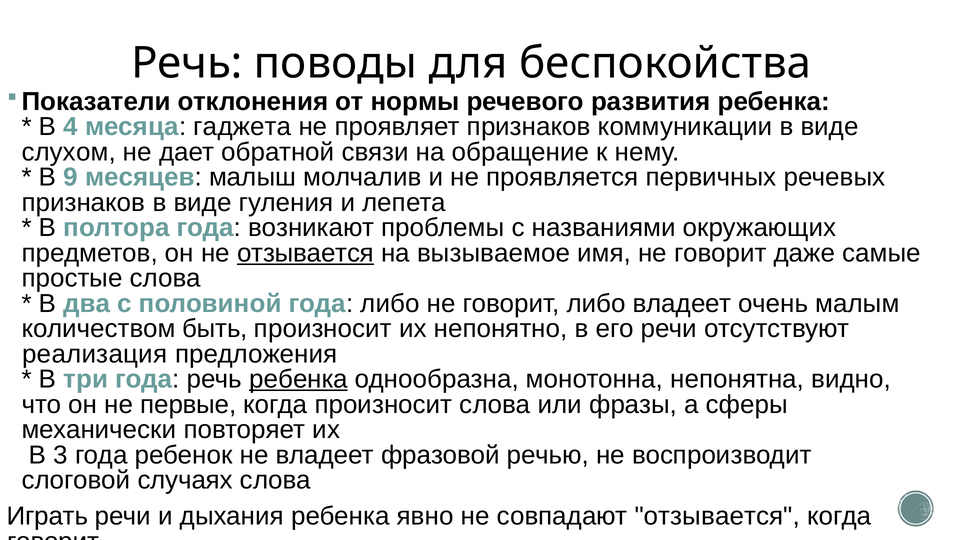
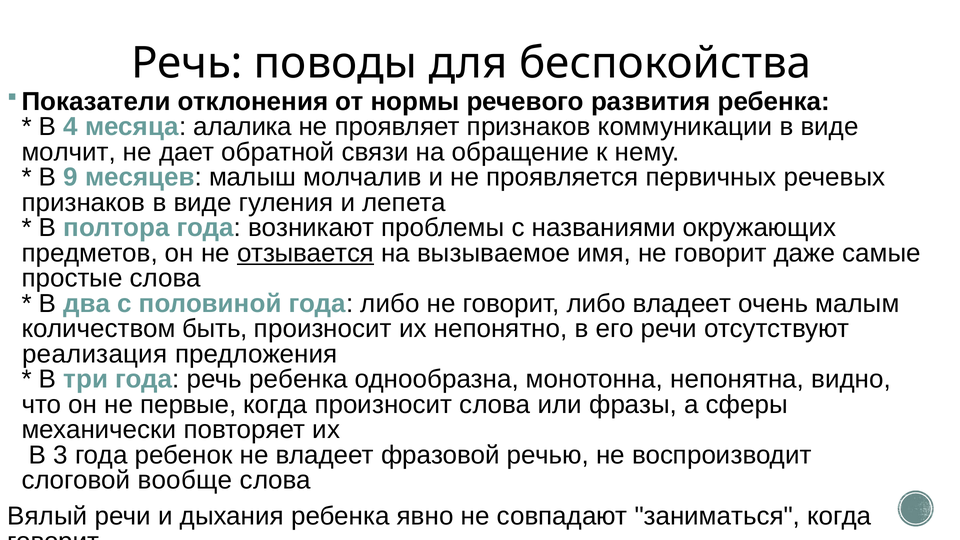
гаджета: гаджета -> алалика
слухом: слухом -> молчит
ребенка at (298, 379) underline: present -> none
случаях: случаях -> вообще
Играть: Играть -> Вялый
совпадают отзывается: отзывается -> заниматься
